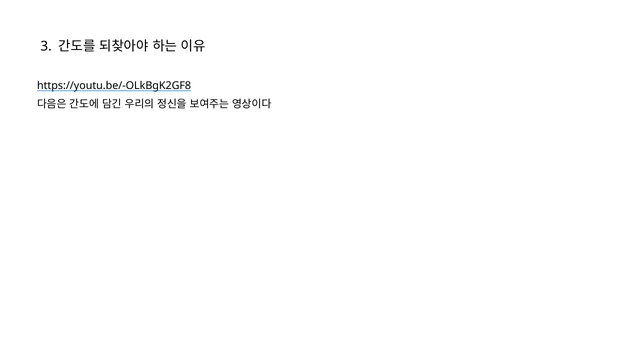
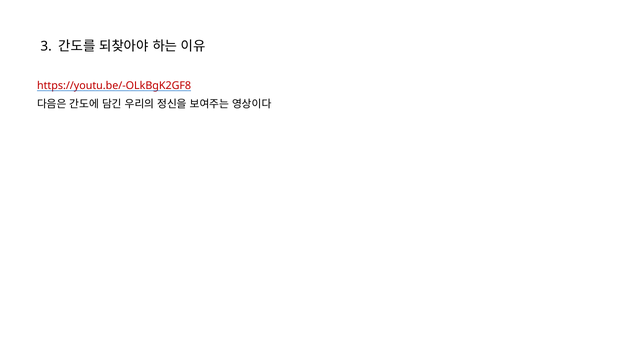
https://youtu.be/-OLkBgK2GF8 colour: black -> red
